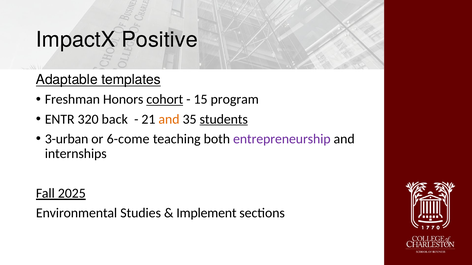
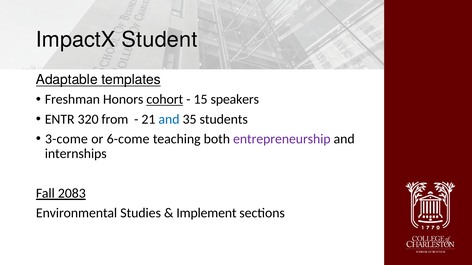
Positive: Positive -> Student
program: program -> speakers
back: back -> from
and at (169, 119) colour: orange -> blue
students underline: present -> none
3-urban: 3-urban -> 3-come
2025: 2025 -> 2083
